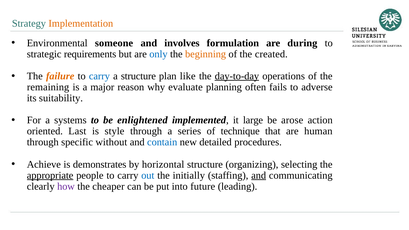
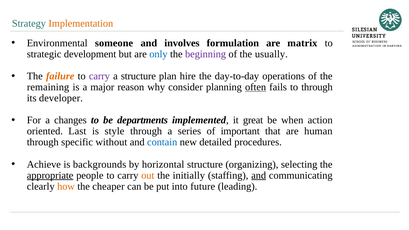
during: during -> matrix
requirements: requirements -> development
beginning colour: orange -> purple
created: created -> usually
carry at (99, 76) colour: blue -> purple
like: like -> hire
day-to-day underline: present -> none
evaluate: evaluate -> consider
often underline: none -> present
to adverse: adverse -> through
suitability: suitability -> developer
systems: systems -> changes
enlightened: enlightened -> departments
large: large -> great
arose: arose -> when
technique: technique -> important
demonstrates: demonstrates -> backgrounds
out colour: blue -> orange
how colour: purple -> orange
